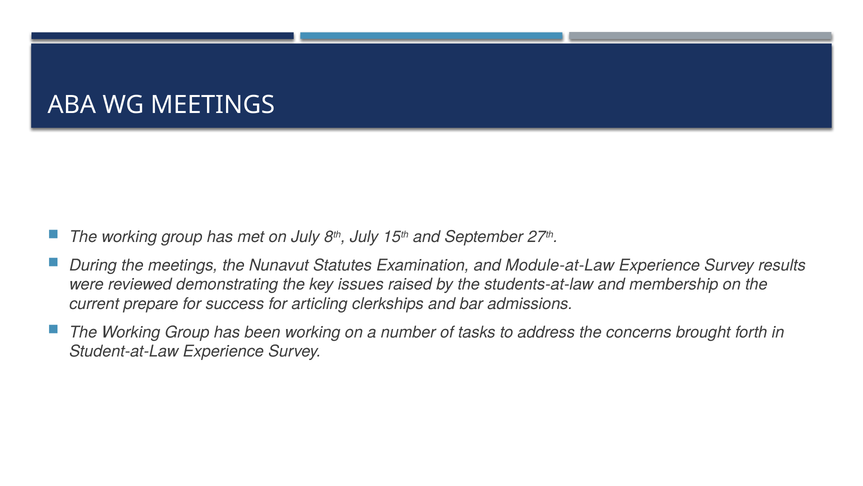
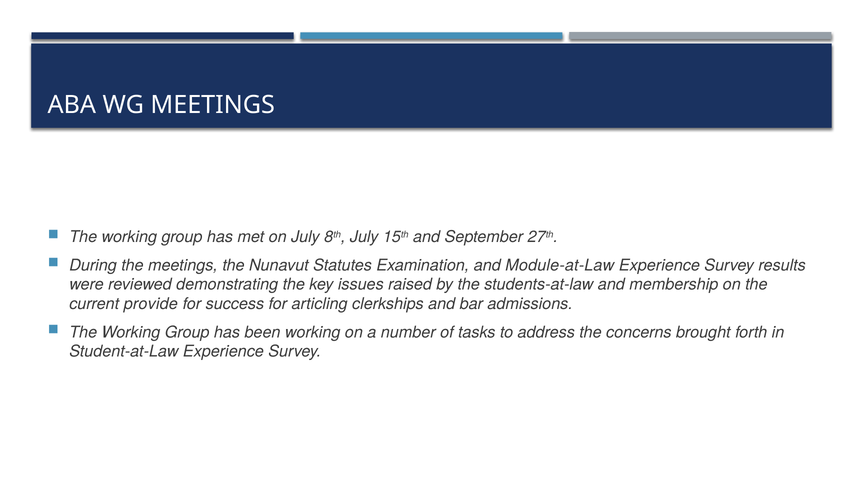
prepare: prepare -> provide
